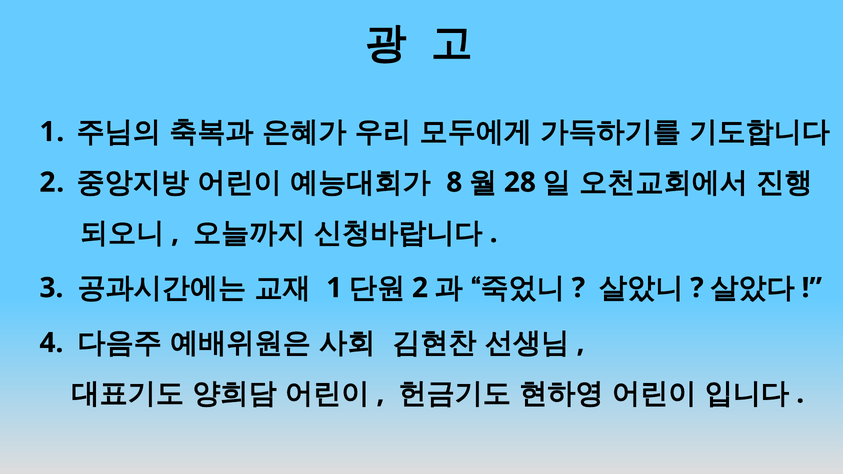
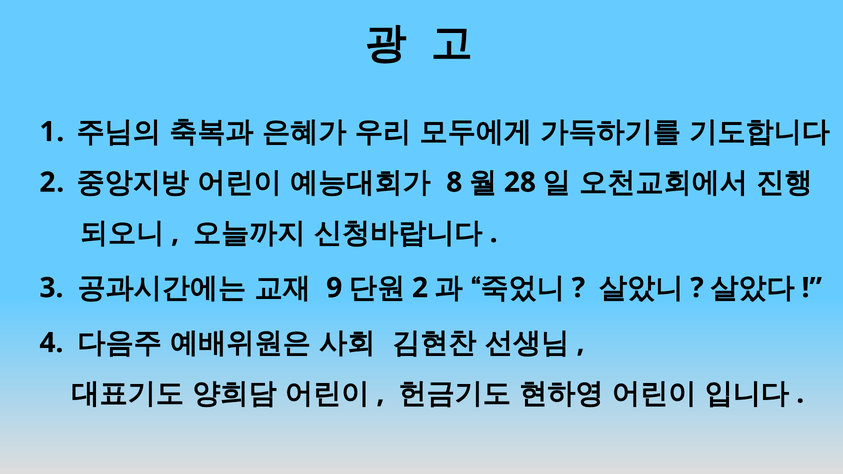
1 at (334, 288): 1 -> 9
